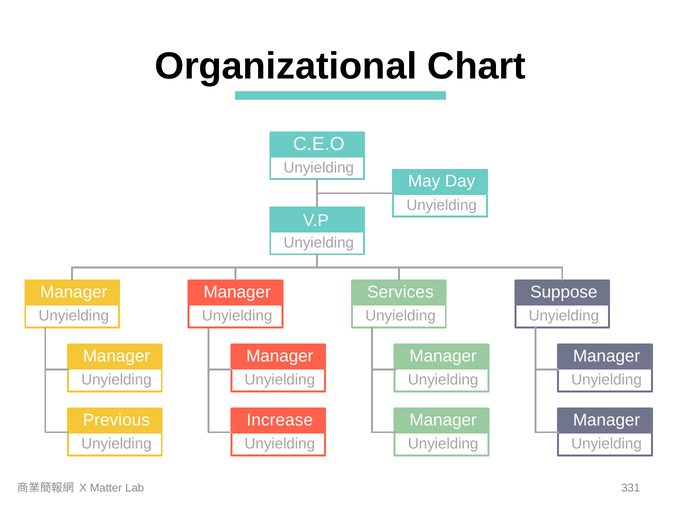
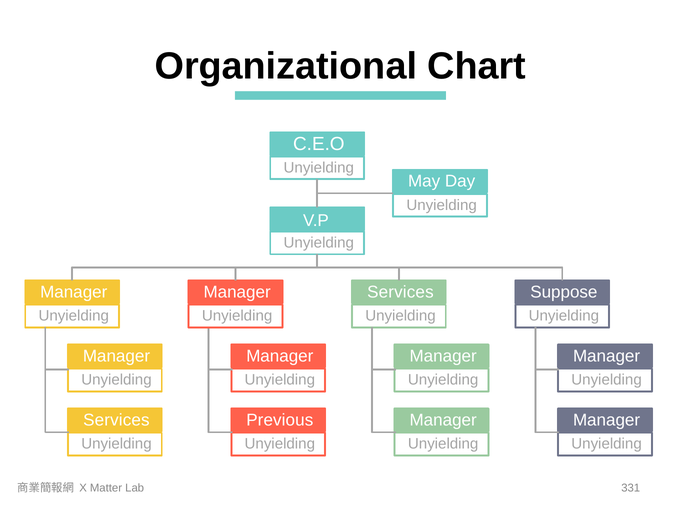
Previous at (116, 420): Previous -> Services
Increase: Increase -> Previous
